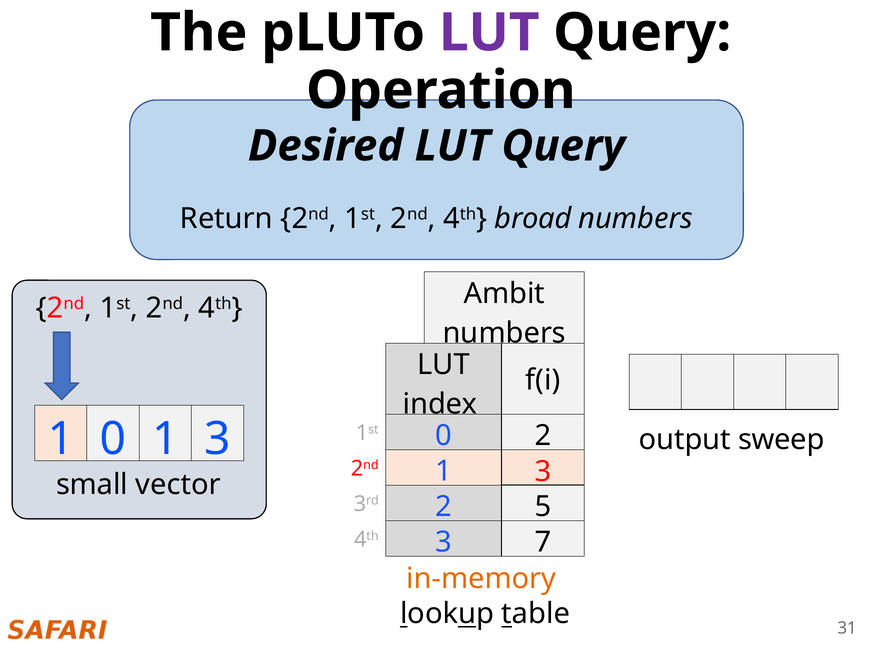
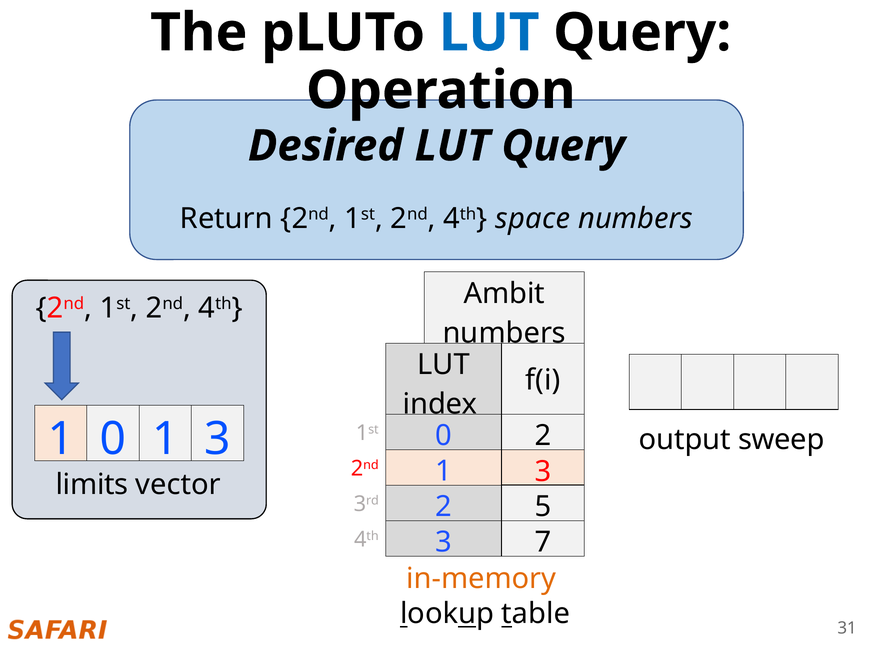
LUT at (489, 33) colour: purple -> blue
broad: broad -> space
small: small -> limits
